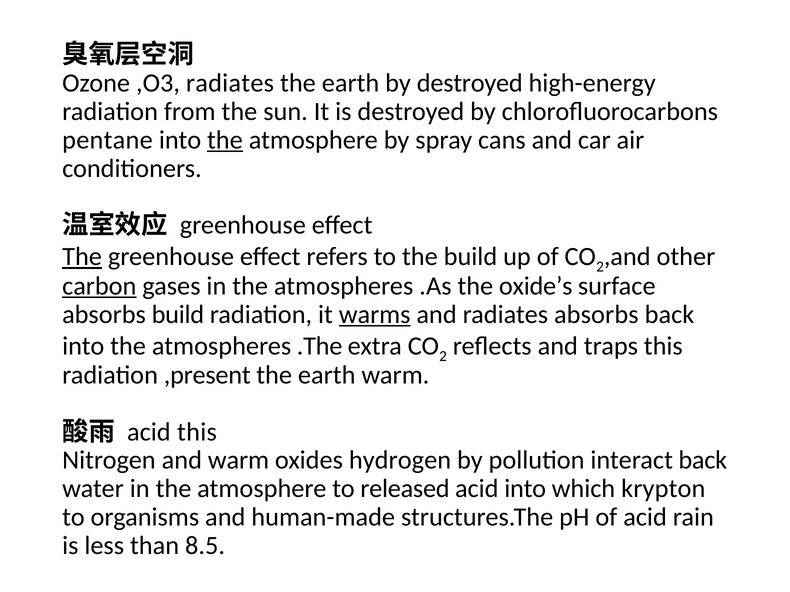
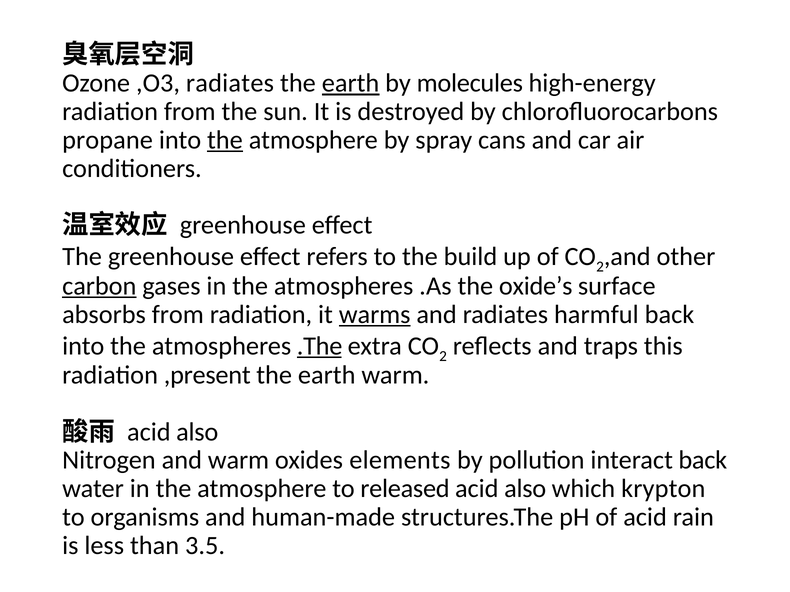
earth at (351, 83) underline: none -> present
by destroyed: destroyed -> molecules
pentane: pentane -> propane
The at (82, 257) underline: present -> none
absorbs build: build -> from
radiates absorbs: absorbs -> harmful
.The underline: none -> present
this at (197, 432): this -> also
hydrogen: hydrogen -> elements
into at (525, 489): into -> also
8.5: 8.5 -> 3.5
